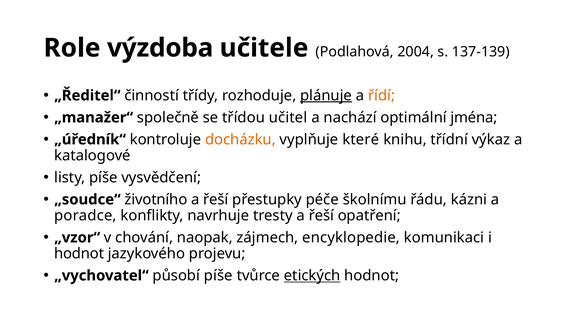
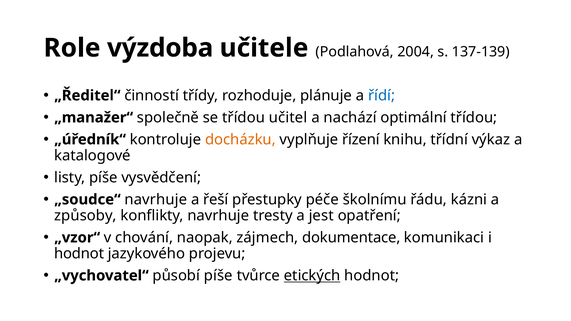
plánuje underline: present -> none
řídí colour: orange -> blue
optimální jména: jména -> třídou
které: které -> řízení
„soudce“ životního: životního -> navrhuje
poradce: poradce -> způsoby
tresty a řeší: řeší -> jest
encyklopedie: encyklopedie -> dokumentace
